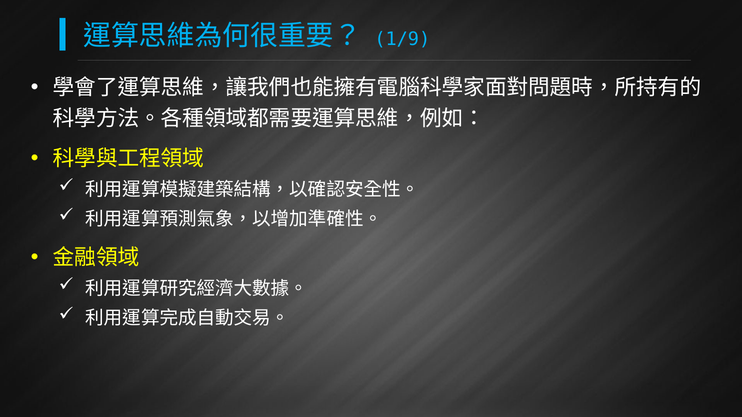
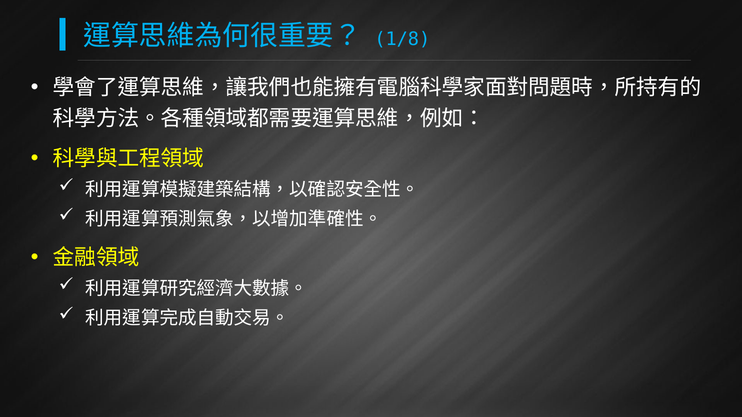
1/9: 1/9 -> 1/8
